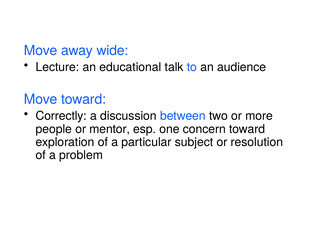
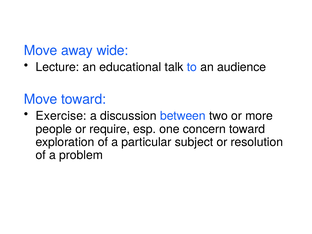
Correctly: Correctly -> Exercise
mentor: mentor -> require
